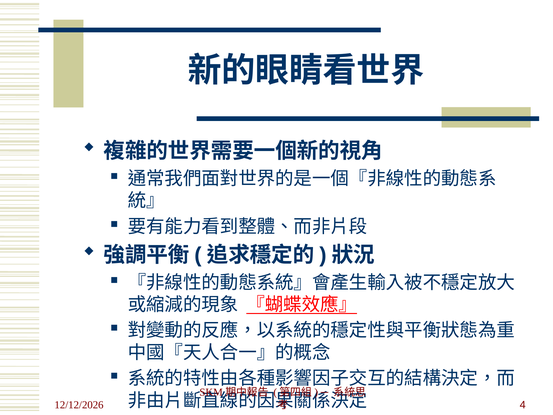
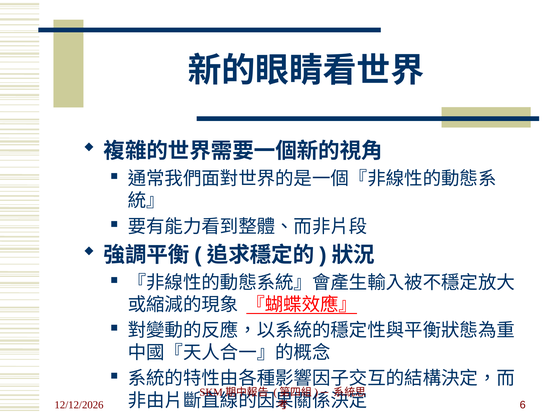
4: 4 -> 6
